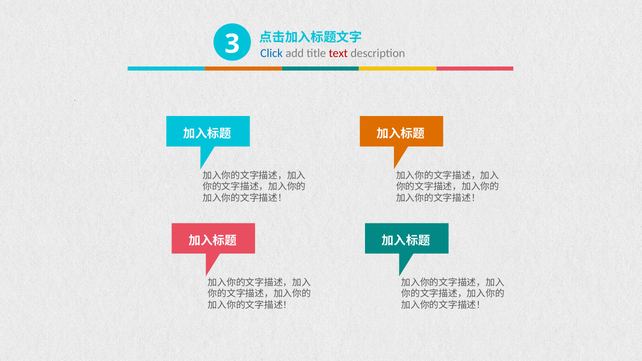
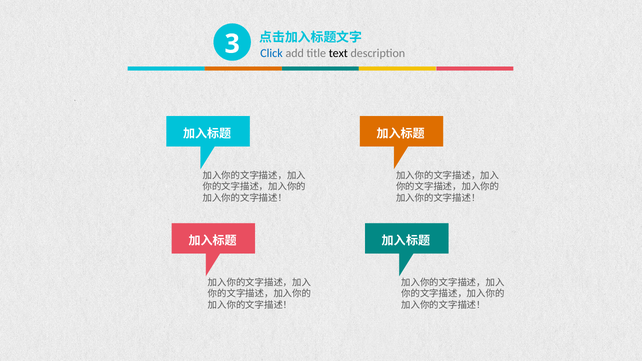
text colour: red -> black
